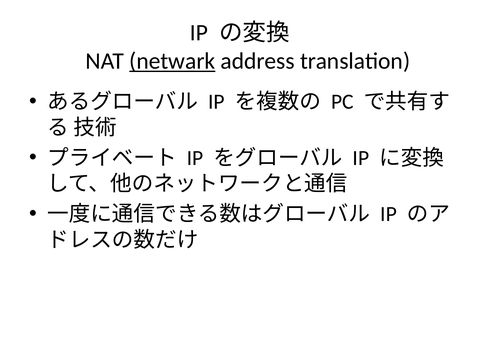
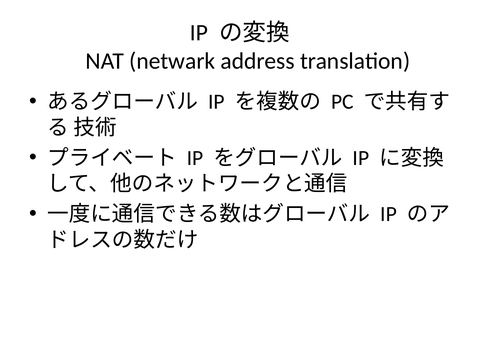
netwark underline: present -> none
